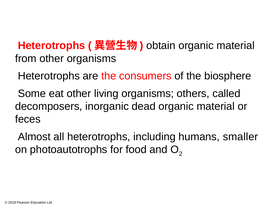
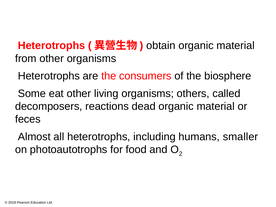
inorganic: inorganic -> reactions
